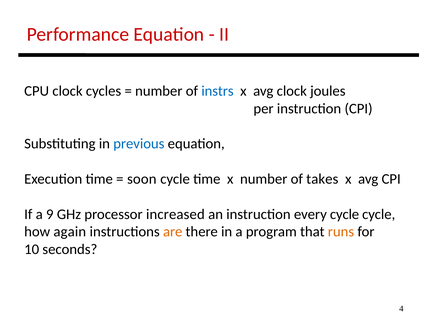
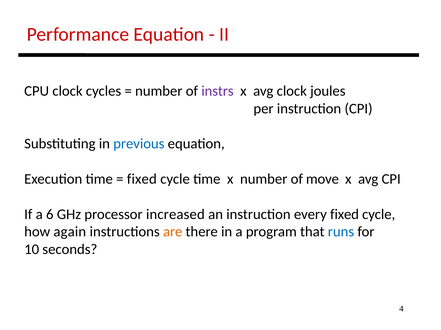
instrs colour: blue -> purple
soon at (142, 179): soon -> fixed
takes: takes -> move
9: 9 -> 6
every cycle: cycle -> fixed
runs colour: orange -> blue
